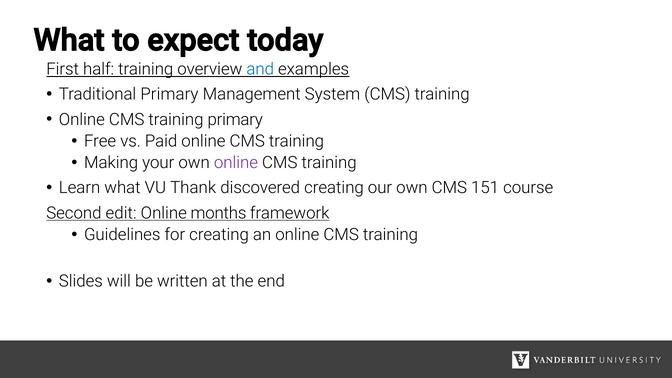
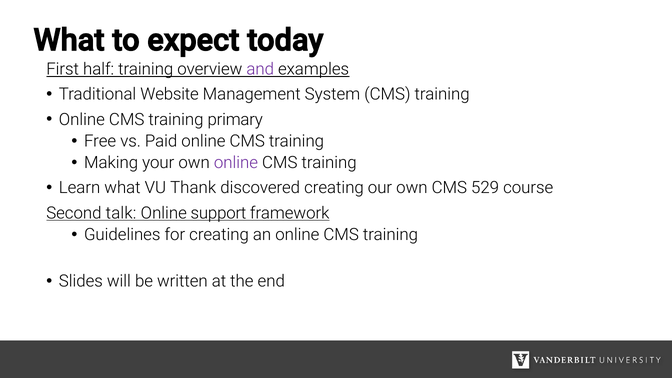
and colour: blue -> purple
Traditional Primary: Primary -> Website
151: 151 -> 529
edit: edit -> talk
months: months -> support
